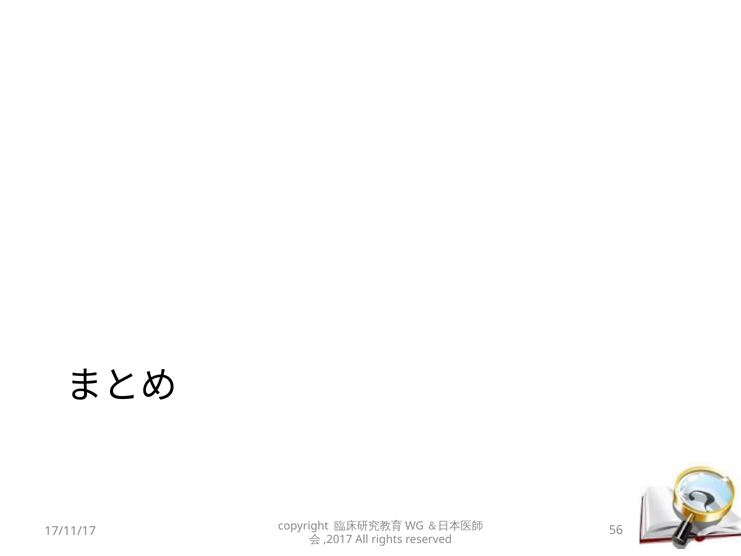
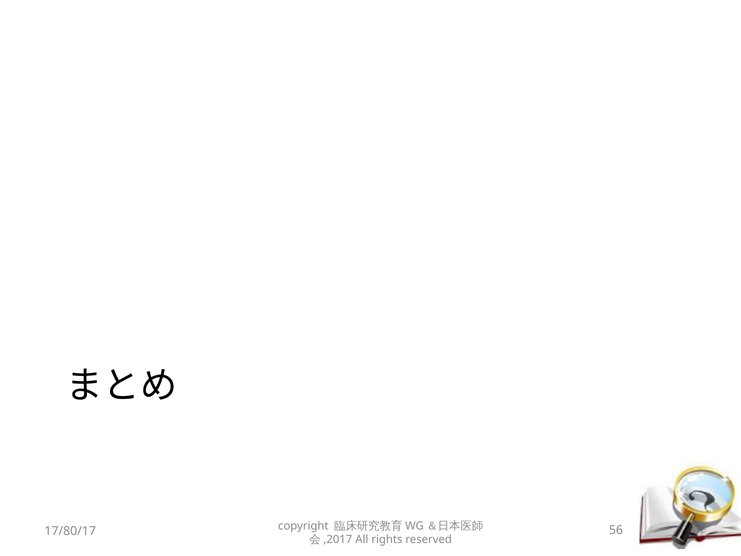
17/11/17: 17/11/17 -> 17/80/17
